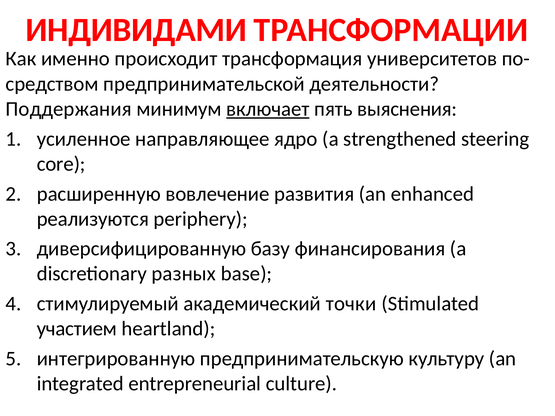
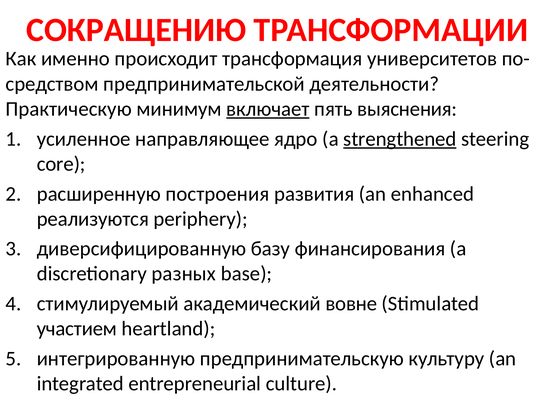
ИНДИВИДАМИ: ИНДИВИДАМИ -> СОКРАЩЕНИЮ
Поддержания: Поддержания -> Практическую
strengthened underline: none -> present
вовлечение: вовлечение -> построения
точки: точки -> вовне
